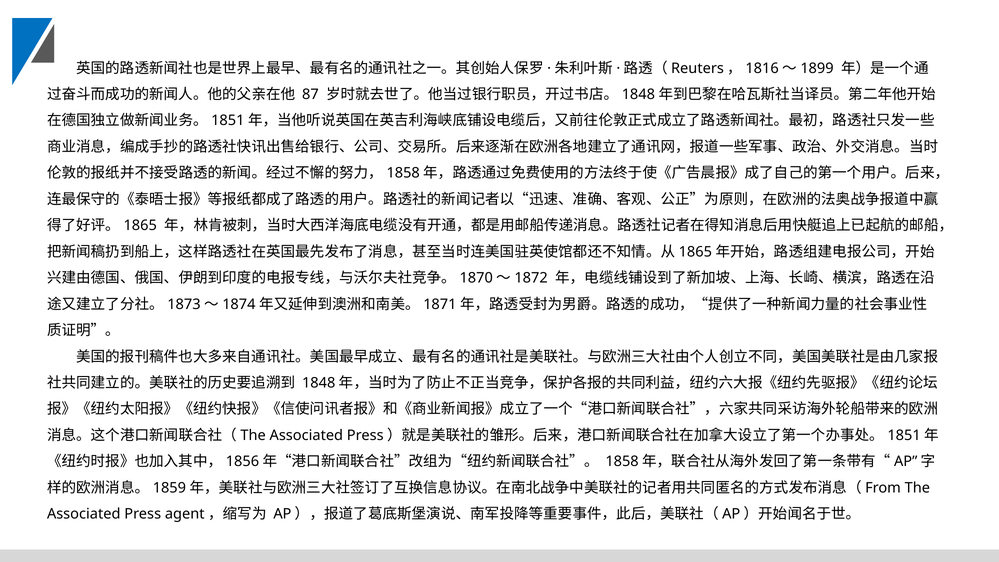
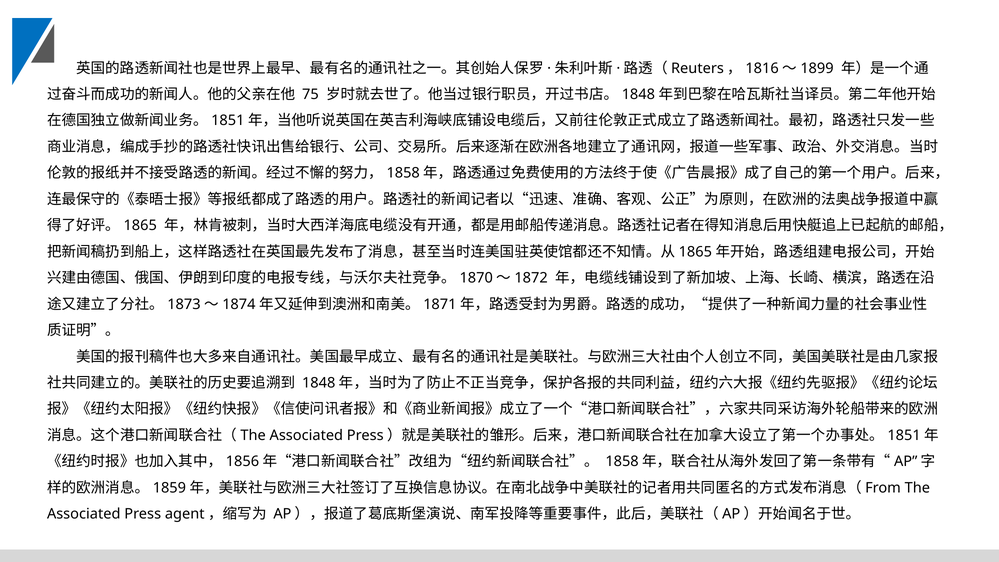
87: 87 -> 75
